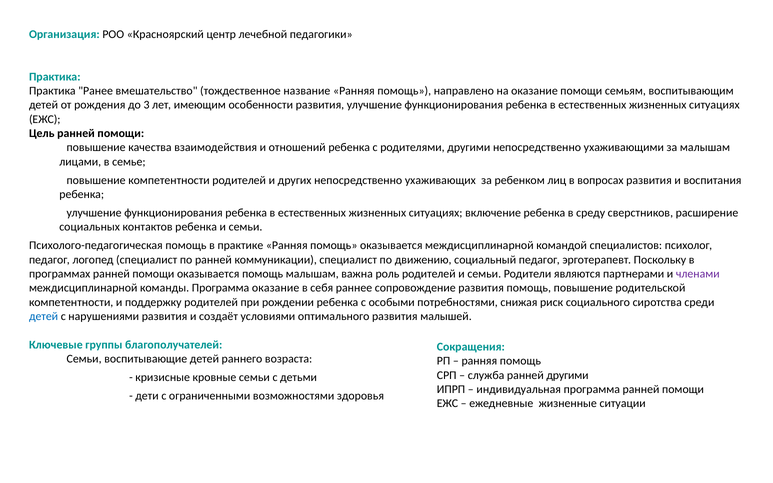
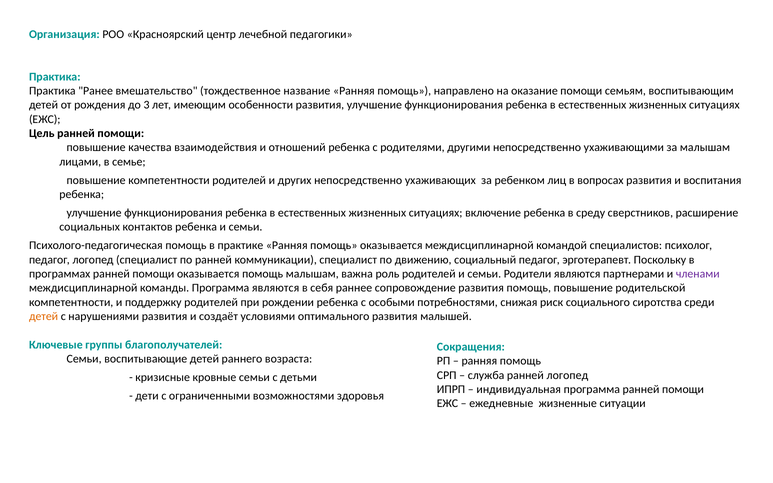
Программа оказание: оказание -> являются
детей at (44, 317) colour: blue -> orange
ранней другими: другими -> логопед
